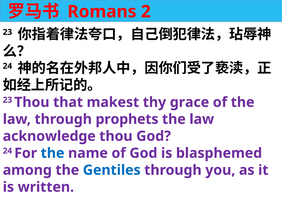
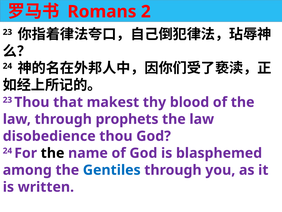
grace: grace -> blood
acknowledge: acknowledge -> disobedience
the at (53, 153) colour: blue -> black
